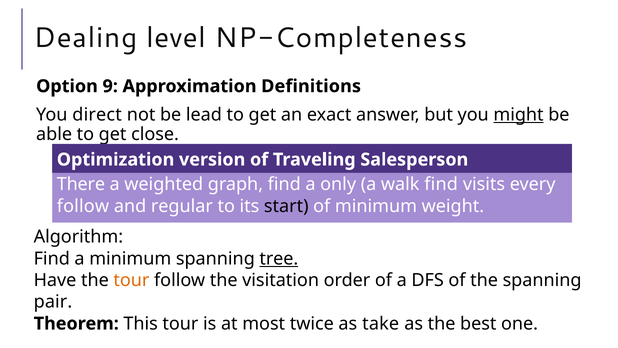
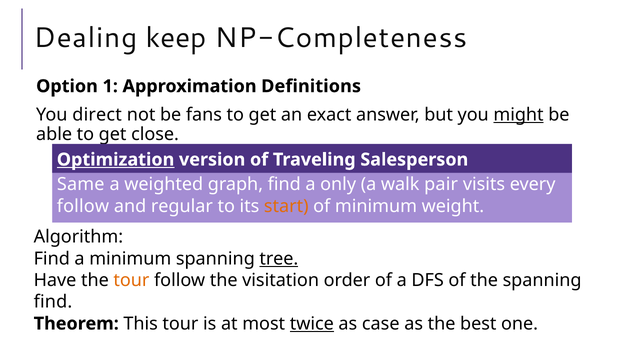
level: level -> keep
9: 9 -> 1
lead: lead -> fans
Optimization underline: none -> present
There: There -> Same
walk find: find -> pair
start colour: black -> orange
pair at (53, 302): pair -> find
twice underline: none -> present
take: take -> case
